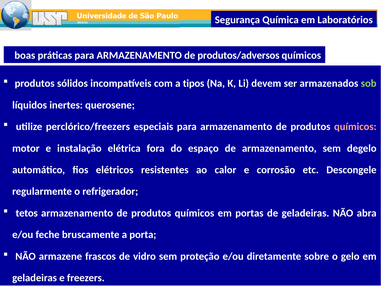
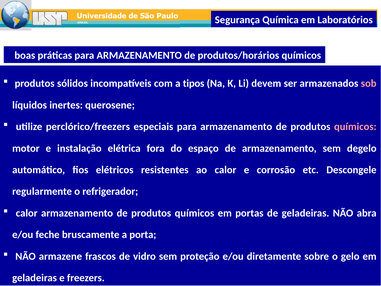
produtos/adversos: produtos/adversos -> produtos/horários
sob colour: light green -> pink
tetos at (27, 213): tetos -> calor
